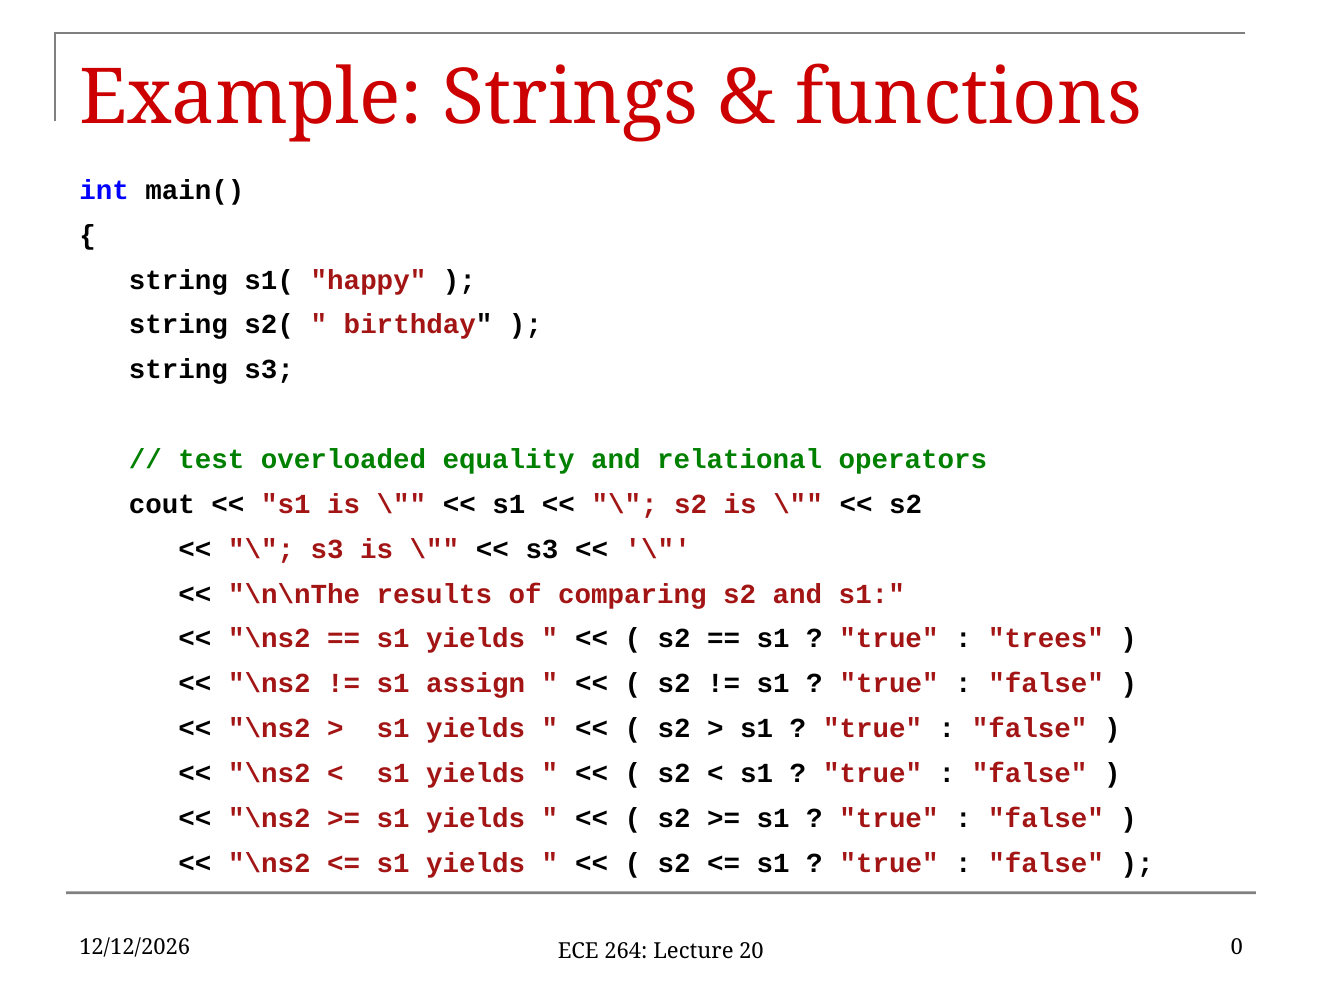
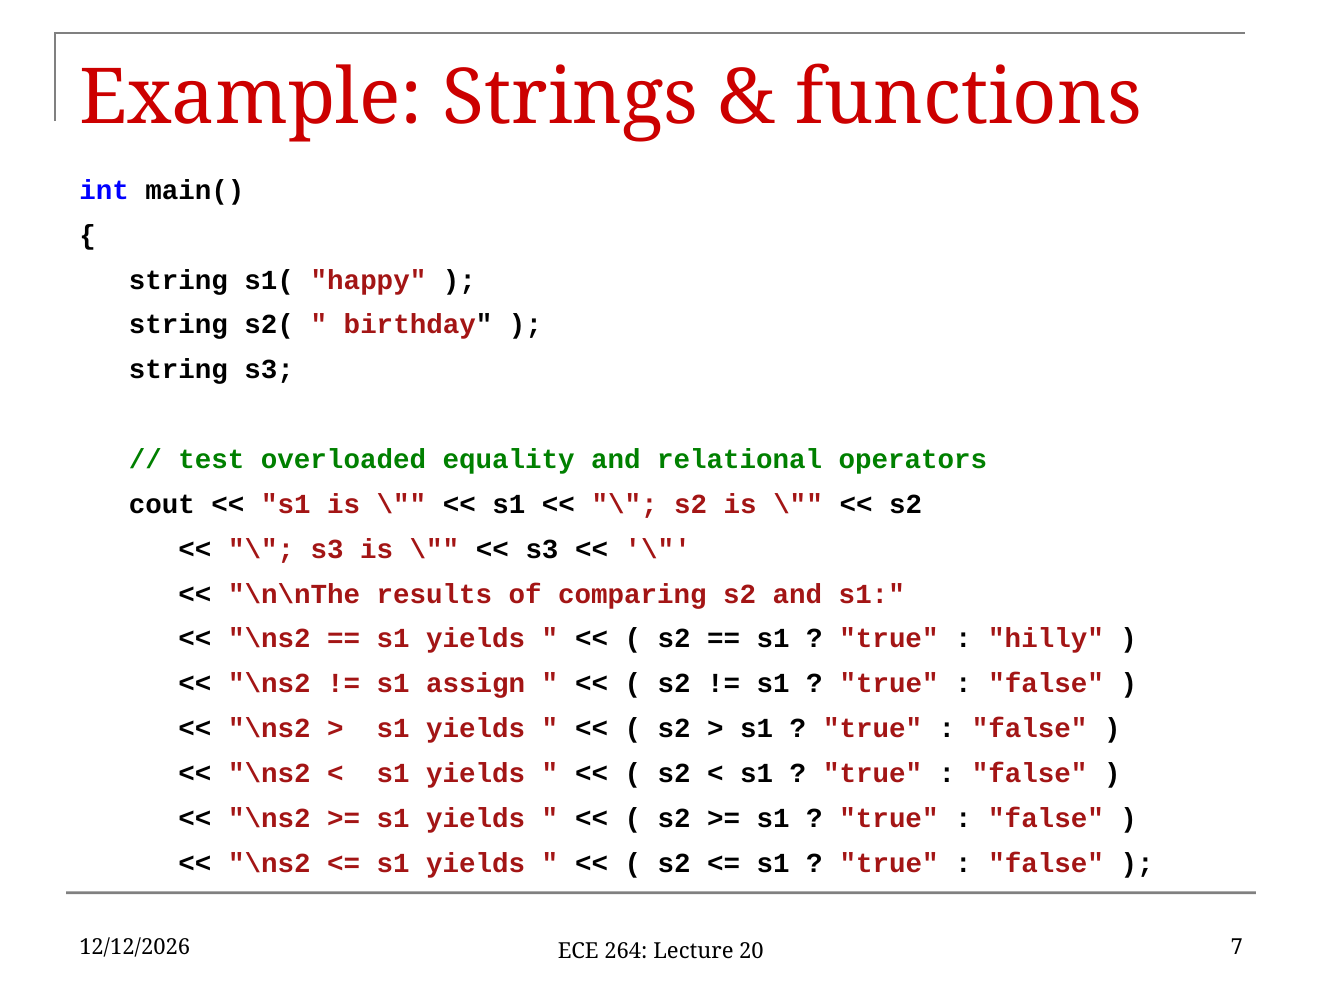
trees: trees -> hilly
0: 0 -> 7
